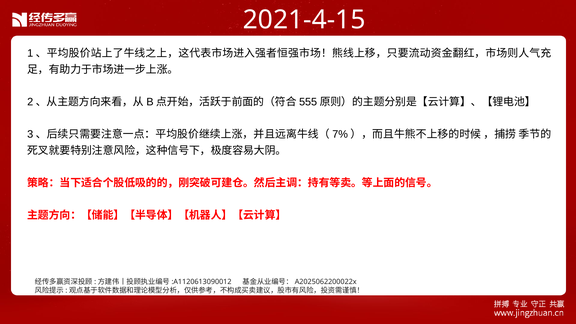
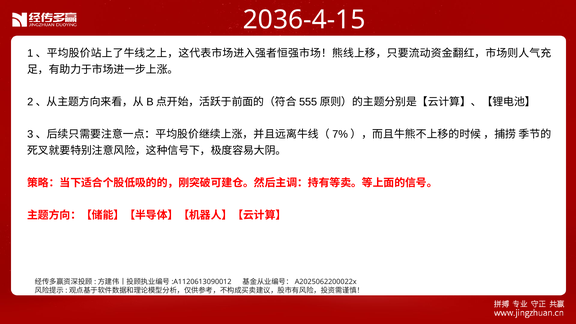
2021-4-15: 2021-4-15 -> 2036-4-15
